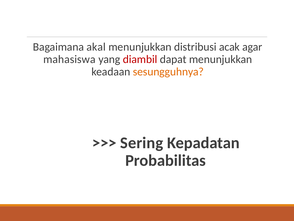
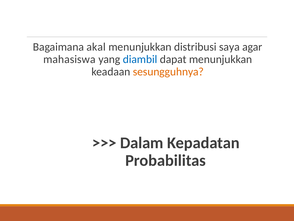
acak: acak -> saya
diambil colour: red -> blue
Sering: Sering -> Dalam
